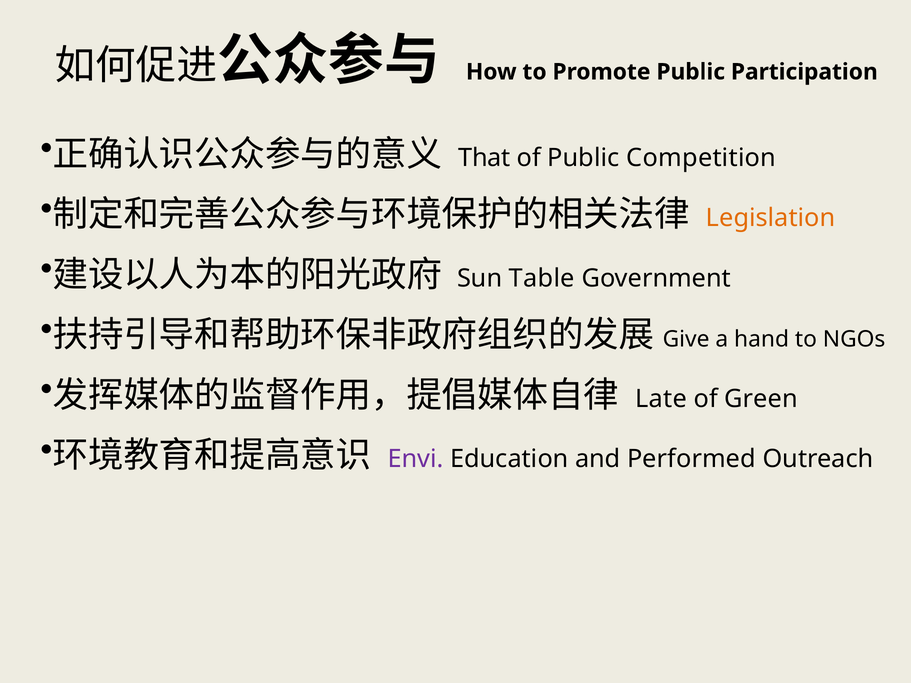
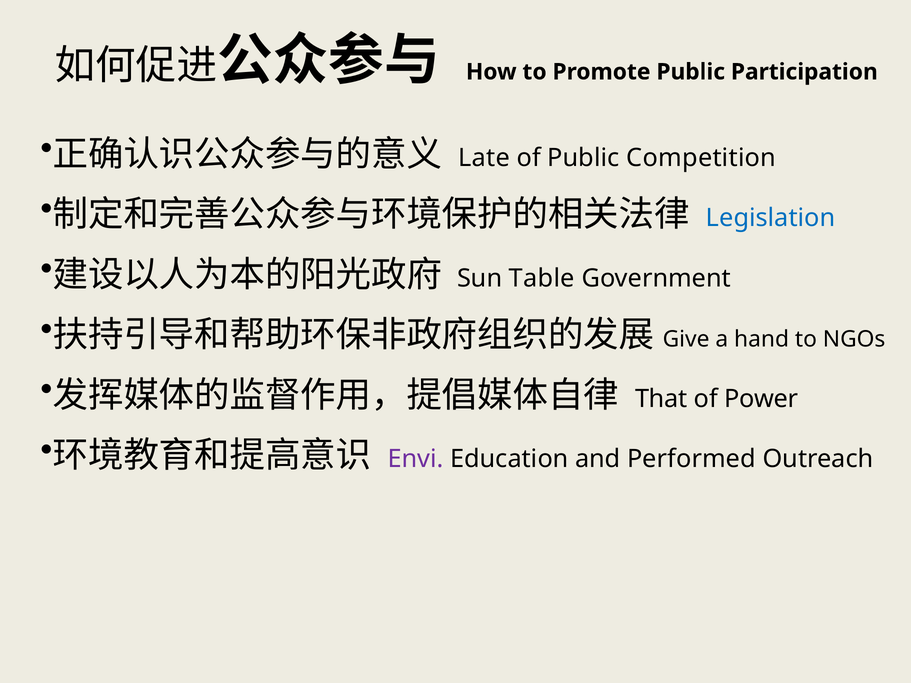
That: That -> Late
Legislation colour: orange -> blue
Late: Late -> That
Green: Green -> Power
